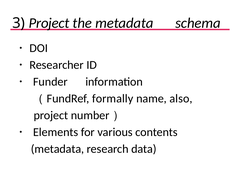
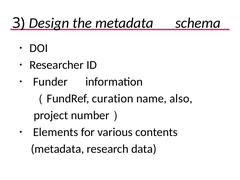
3 Project: Project -> Design
formally: formally -> curation
